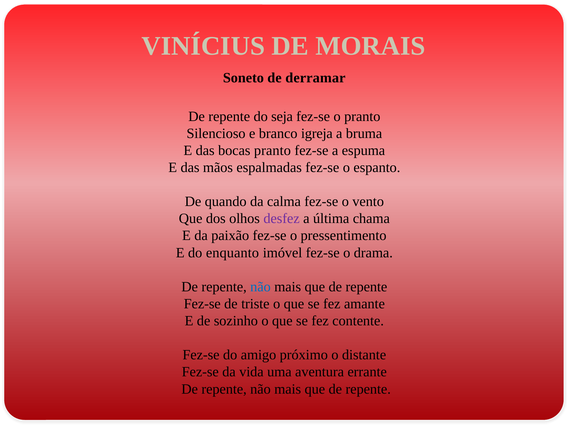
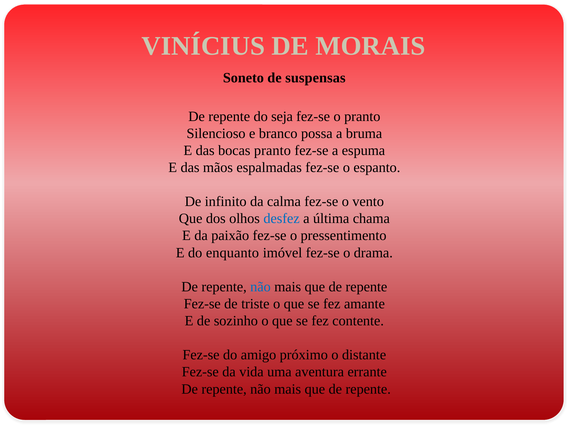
derramar: derramar -> suspensas
igreja: igreja -> possa
quando: quando -> infinito
desfez colour: purple -> blue
